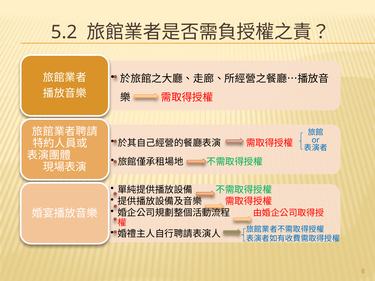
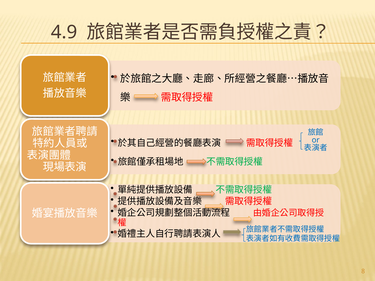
5.2: 5.2 -> 4.9
